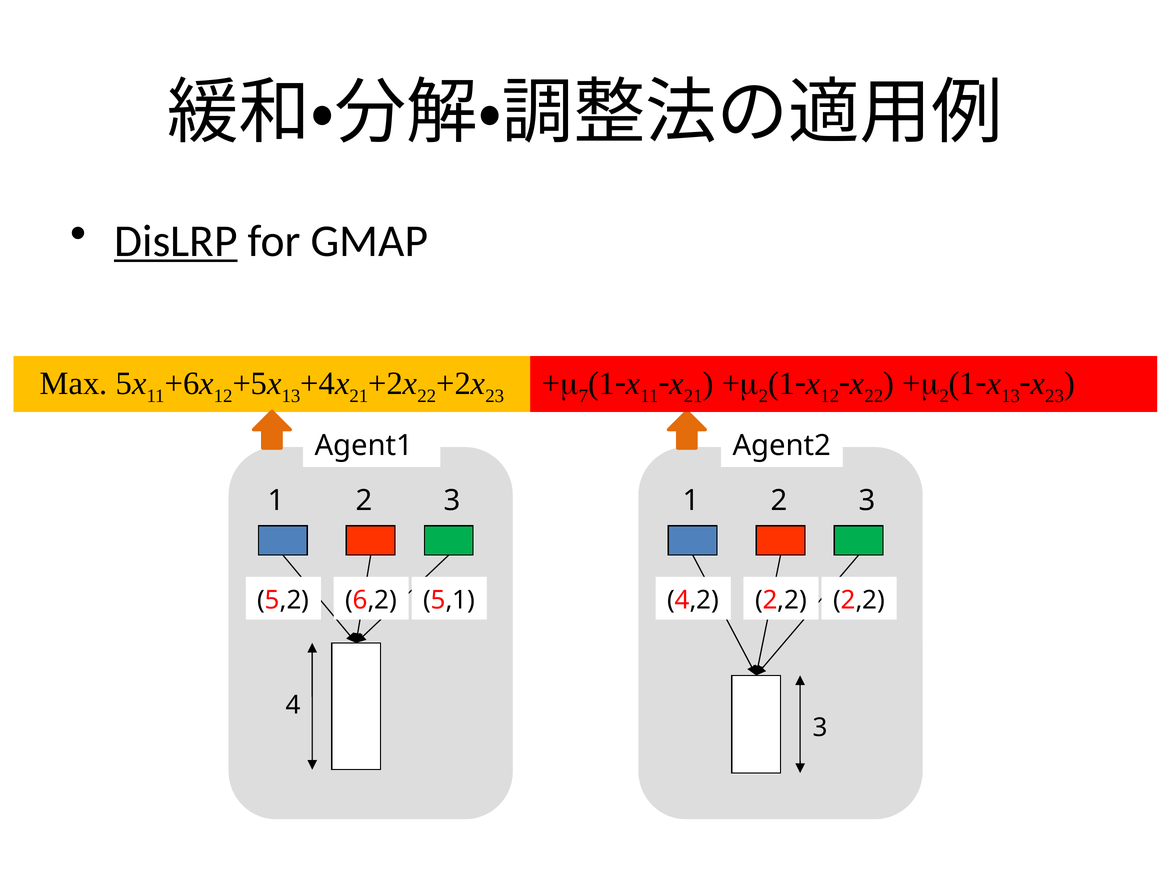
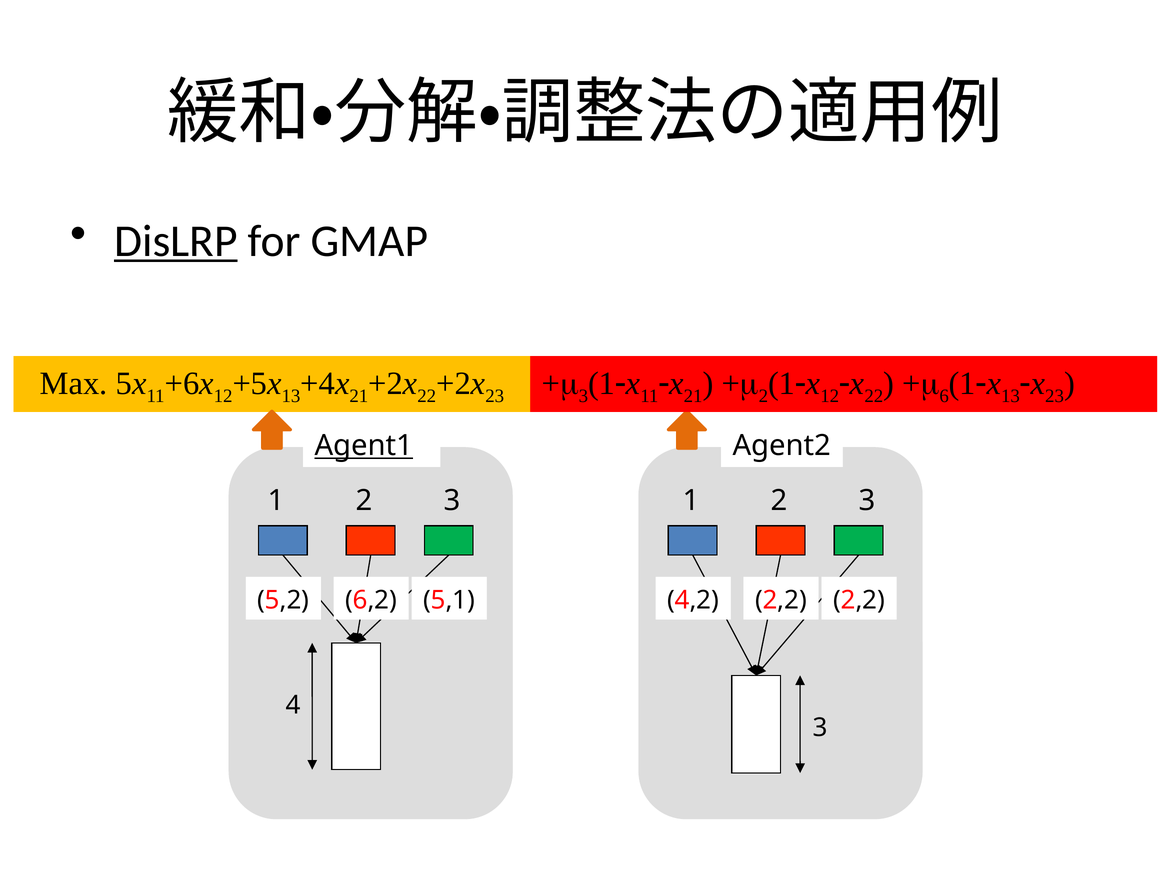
7 at (583, 396): 7 -> 3
2 at (944, 396): 2 -> 6
Agent1 underline: none -> present
